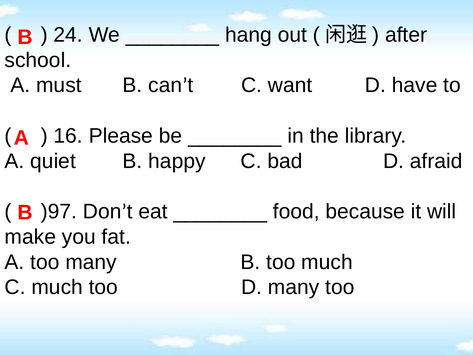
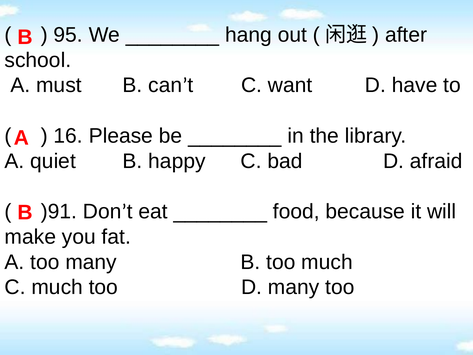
24: 24 -> 95
)97: )97 -> )91
